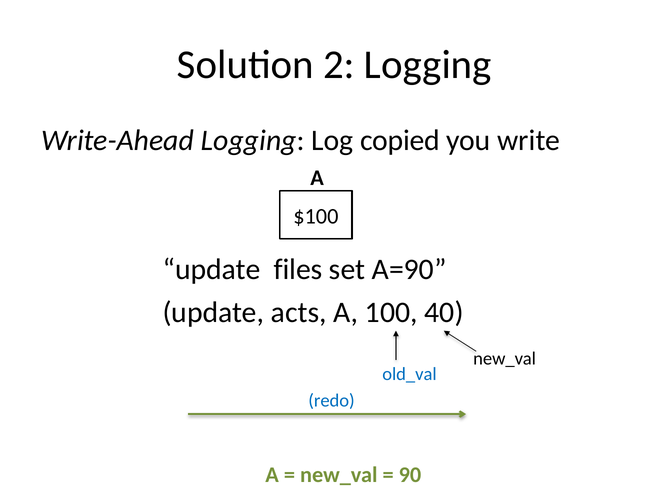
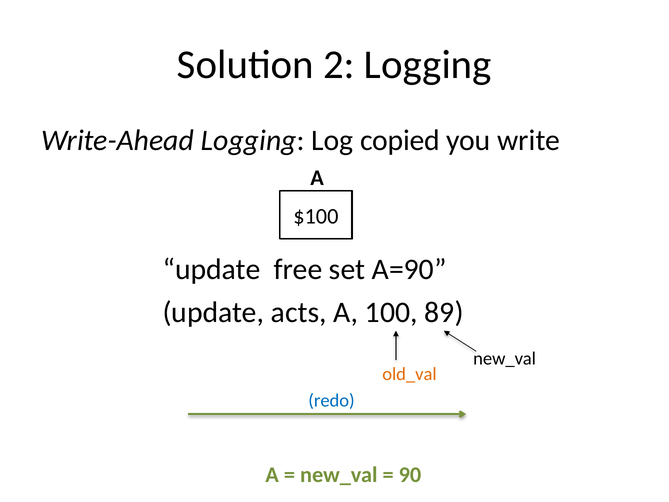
files: files -> free
40: 40 -> 89
old_val colour: blue -> orange
